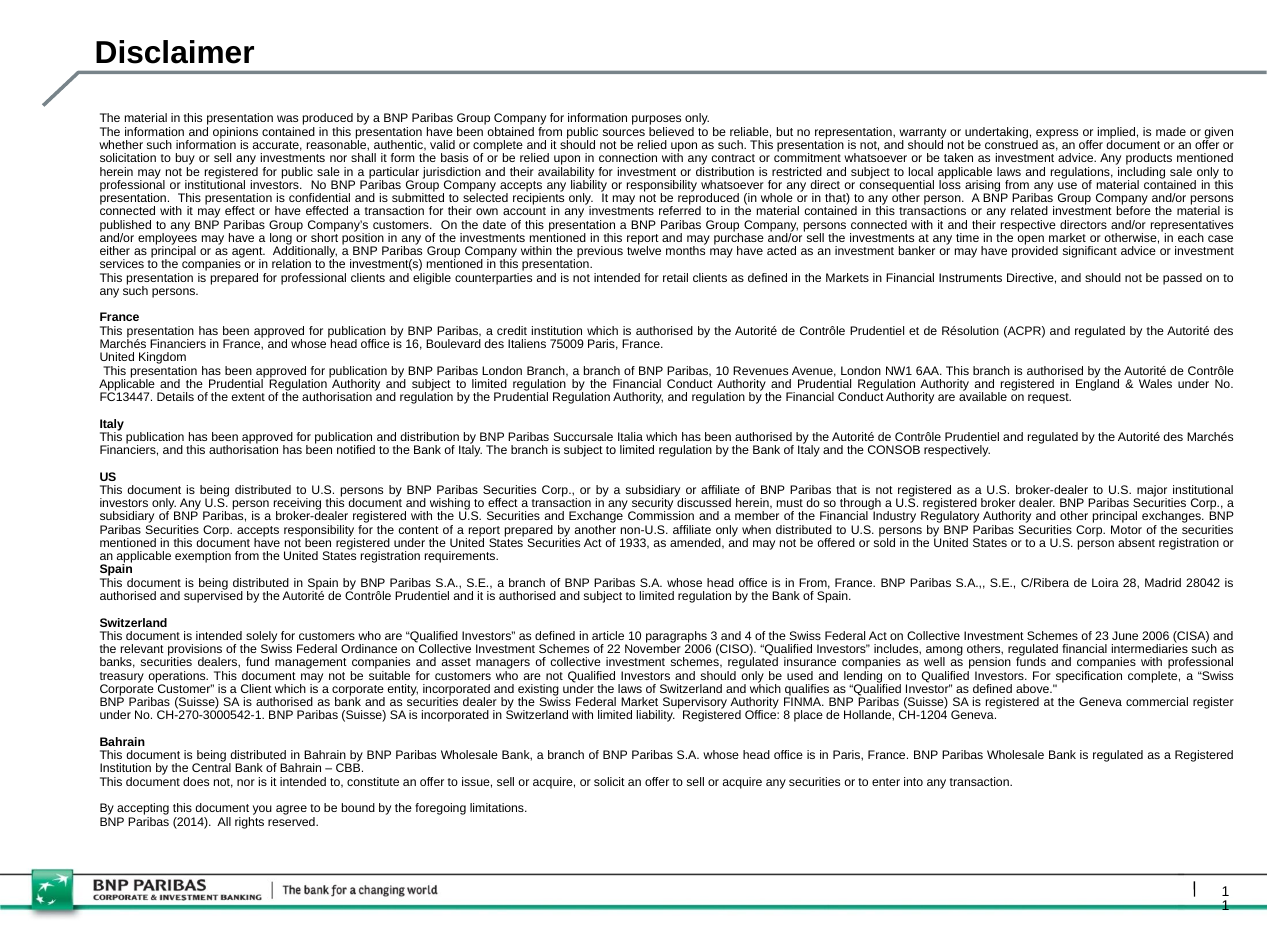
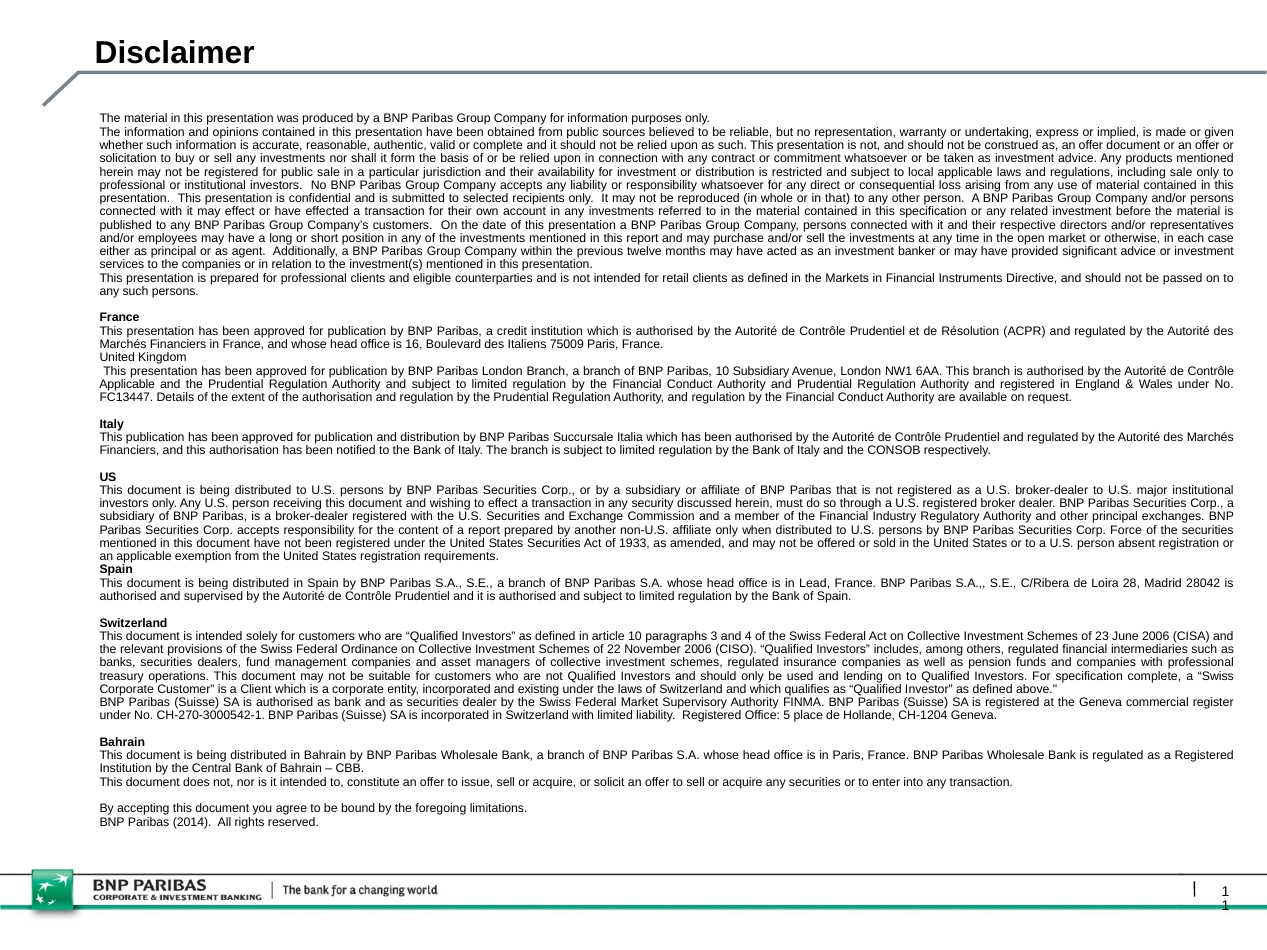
this transactions: transactions -> specification
10 Revenues: Revenues -> Subsidiary
Motor: Motor -> Force
in From: From -> Lead
8: 8 -> 5
